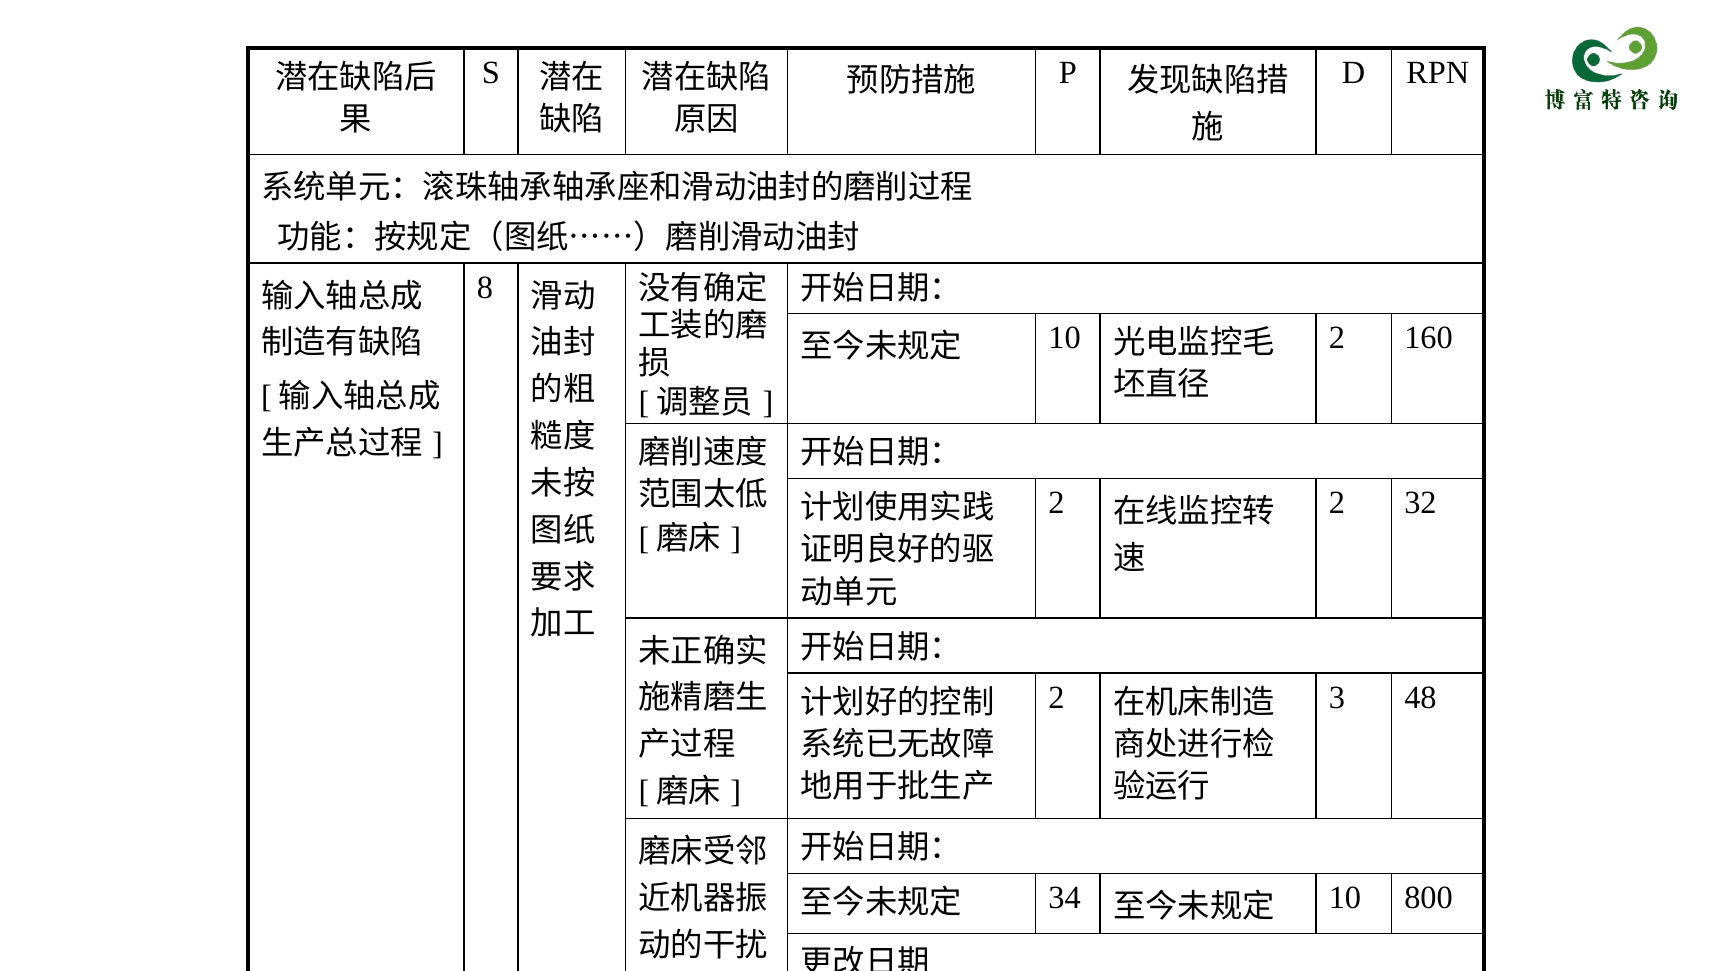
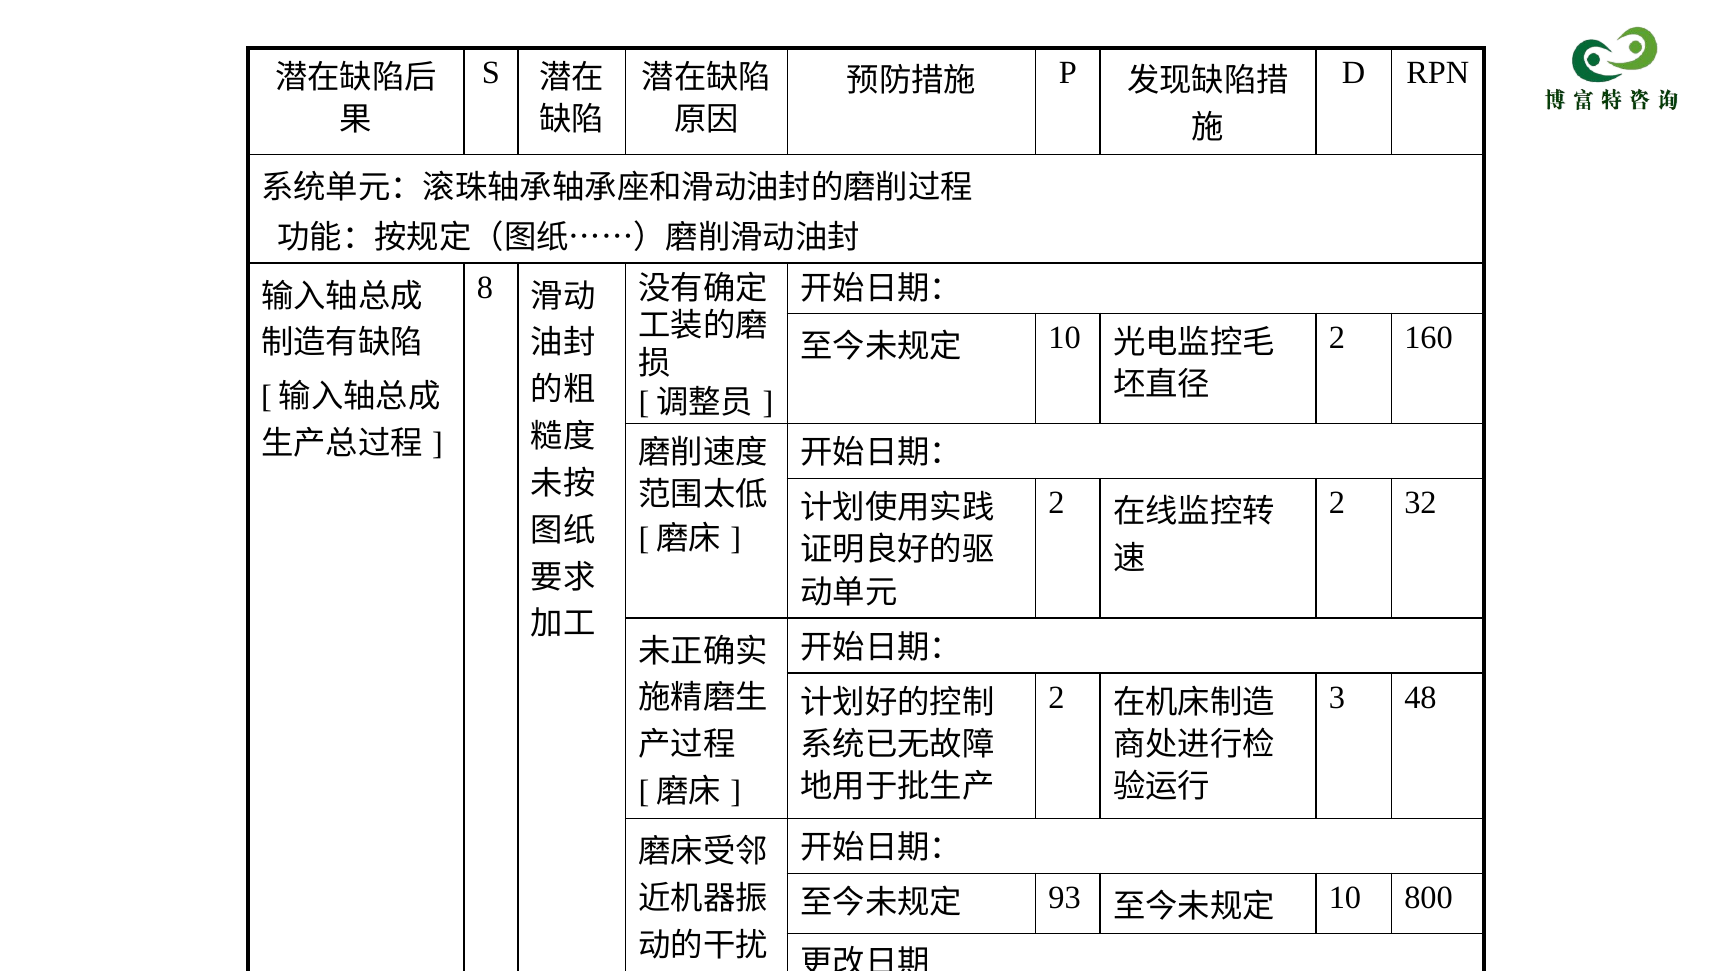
34: 34 -> 93
